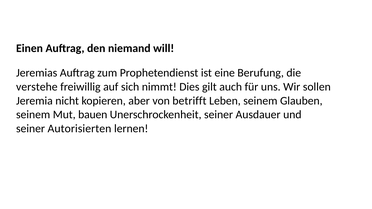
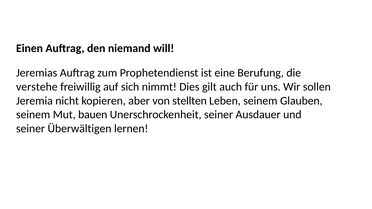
betrifft: betrifft -> stellten
Autorisierten: Autorisierten -> Überwältigen
